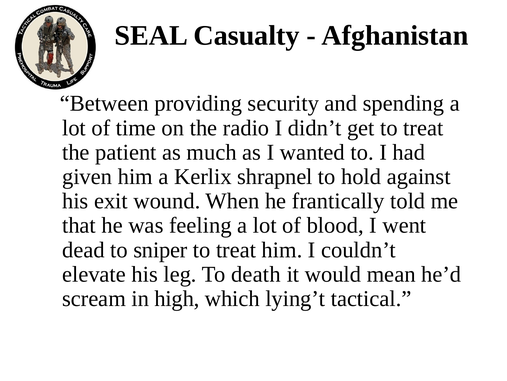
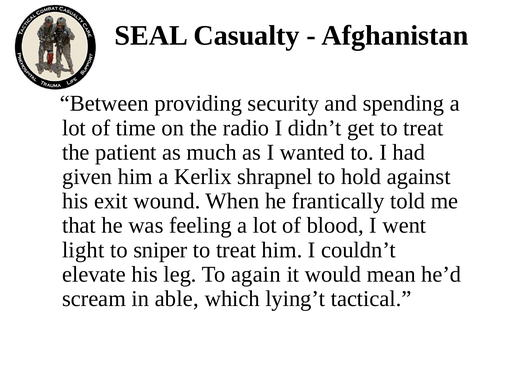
dead: dead -> light
death: death -> again
high: high -> able
